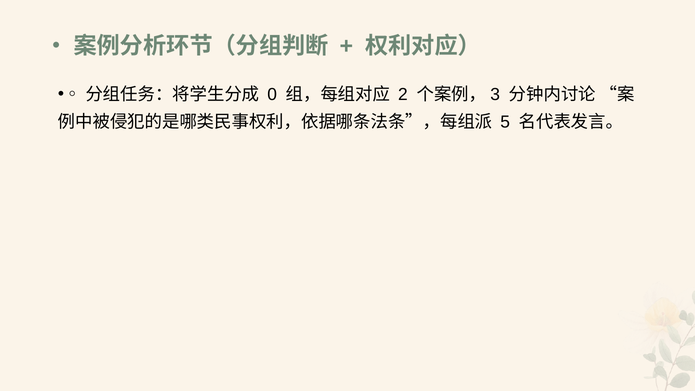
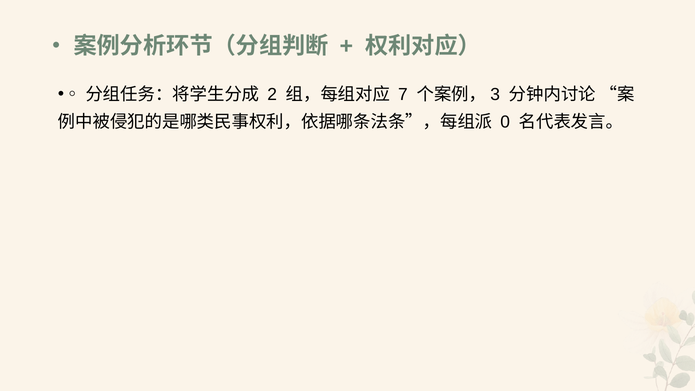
0: 0 -> 2
2: 2 -> 7
5: 5 -> 0
